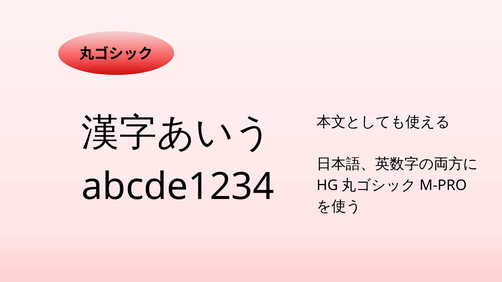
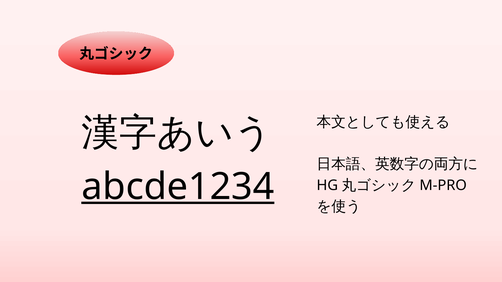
abcde1234 underline: none -> present
